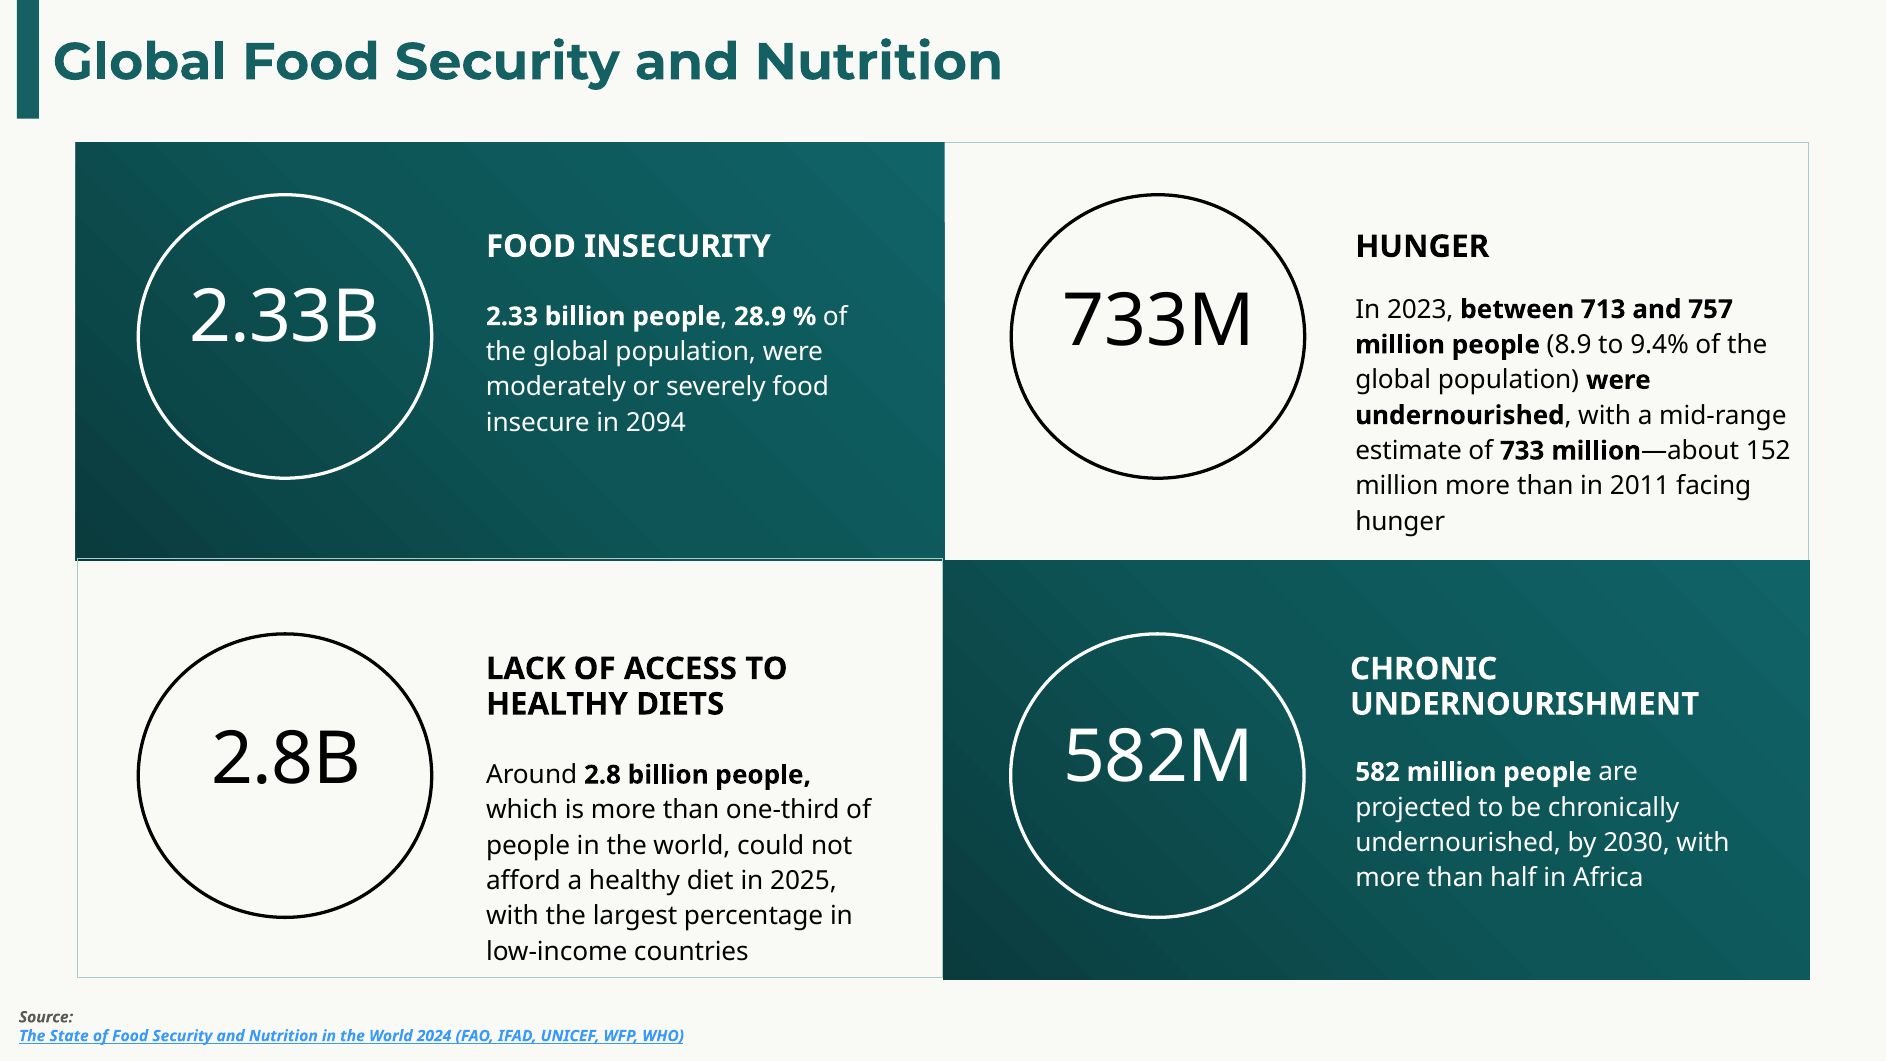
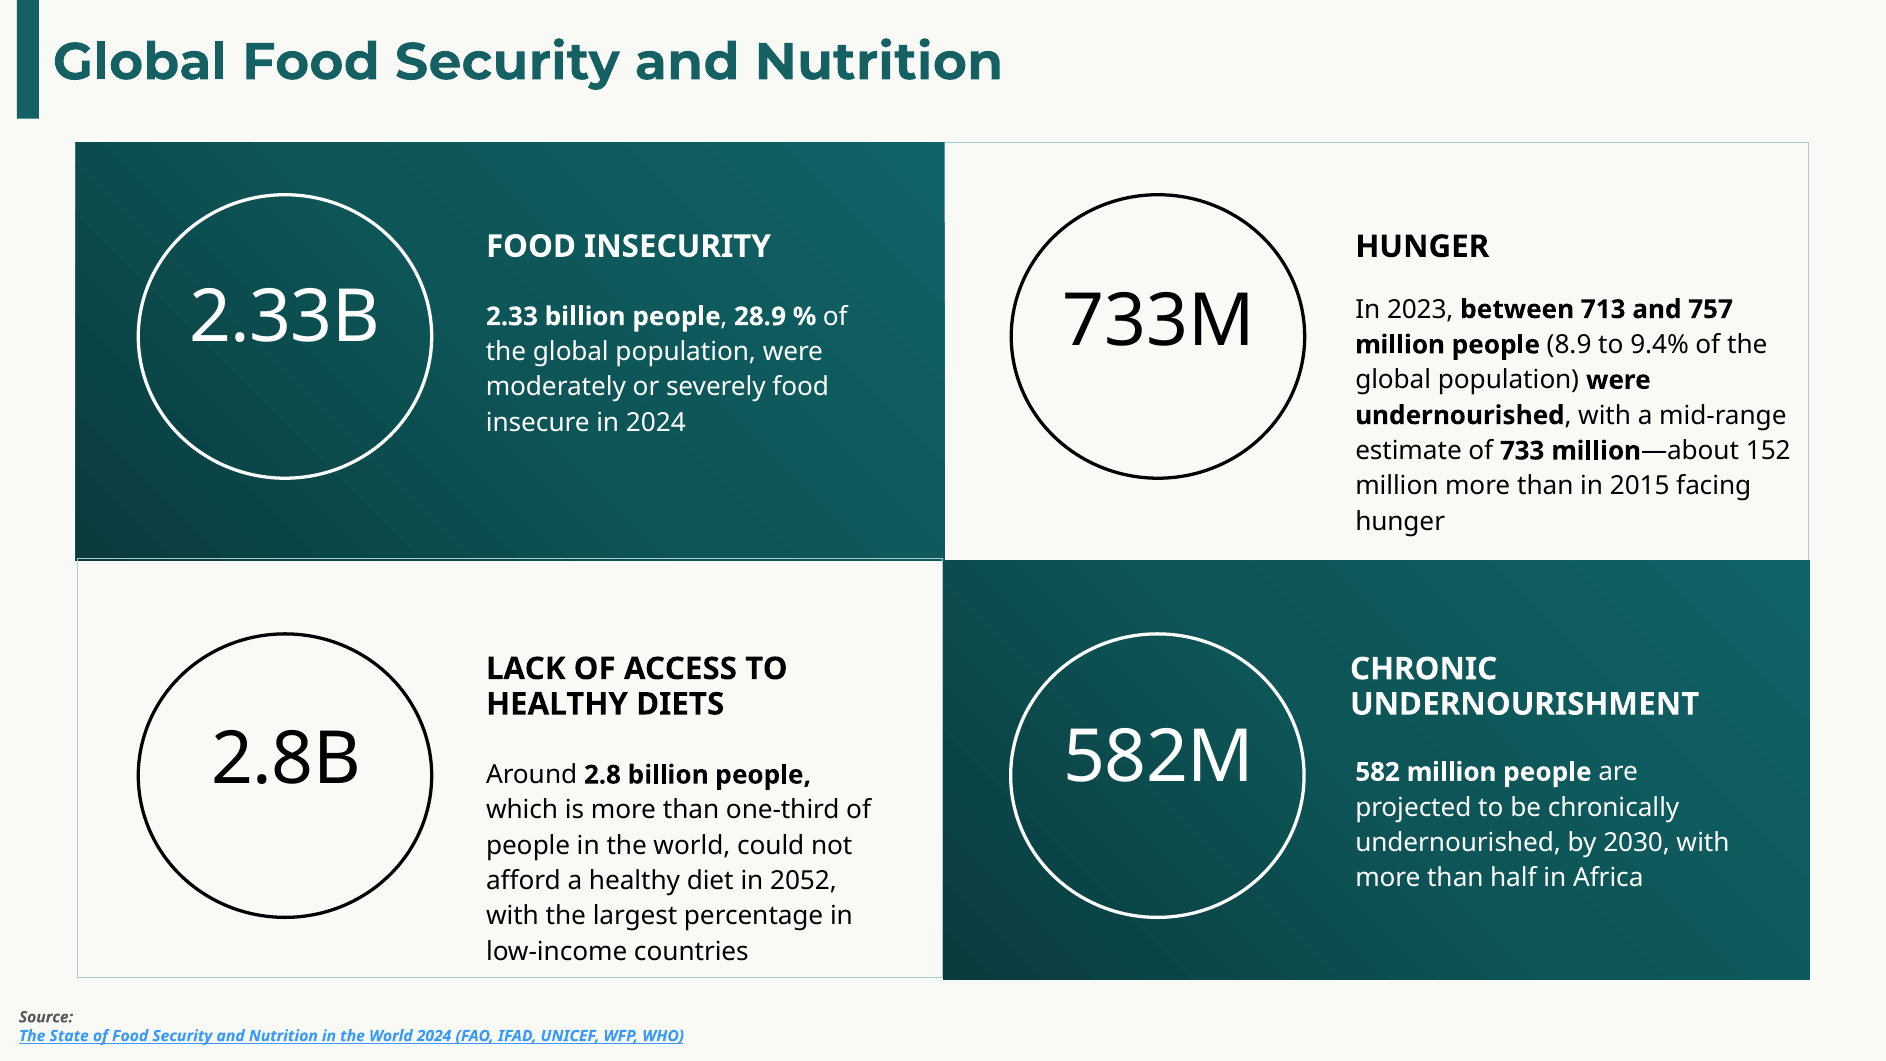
in 2094: 2094 -> 2024
2011: 2011 -> 2015
2025: 2025 -> 2052
